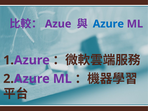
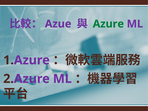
Azure colour: blue -> green
